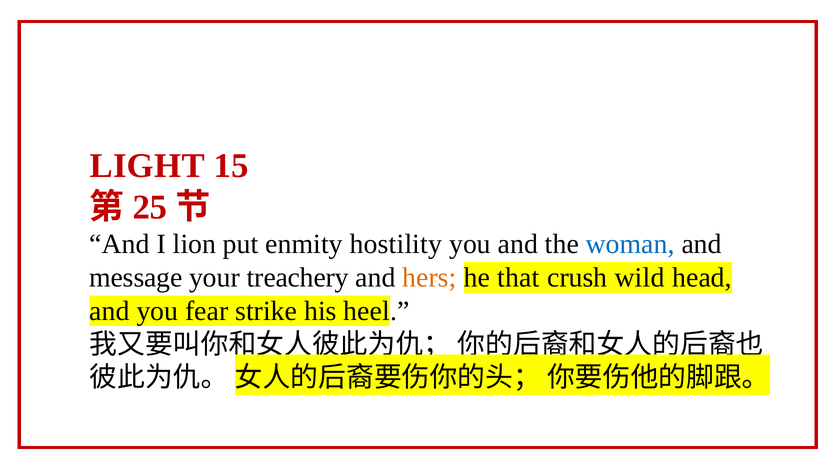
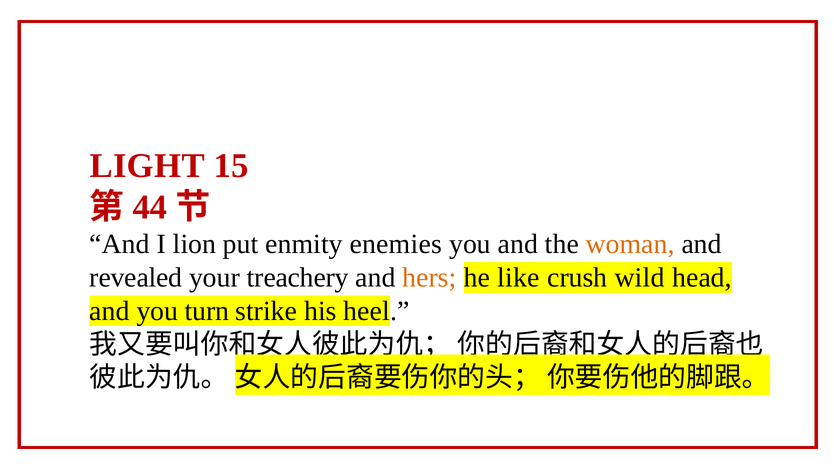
25: 25 -> 44
hostility: hostility -> enemies
woman colour: blue -> orange
message: message -> revealed
that: that -> like
fear: fear -> turn
